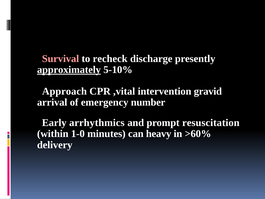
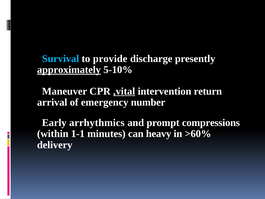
Survival colour: pink -> light blue
recheck: recheck -> provide
Approach: Approach -> Maneuver
,vital underline: none -> present
gravid: gravid -> return
resuscitation: resuscitation -> compressions
1-0: 1-0 -> 1-1
